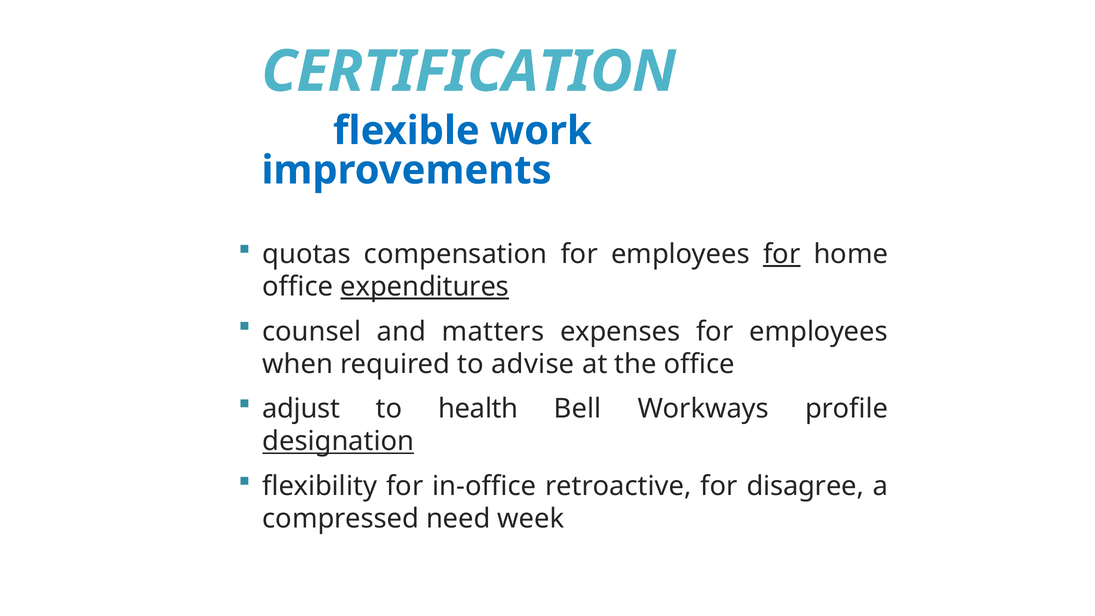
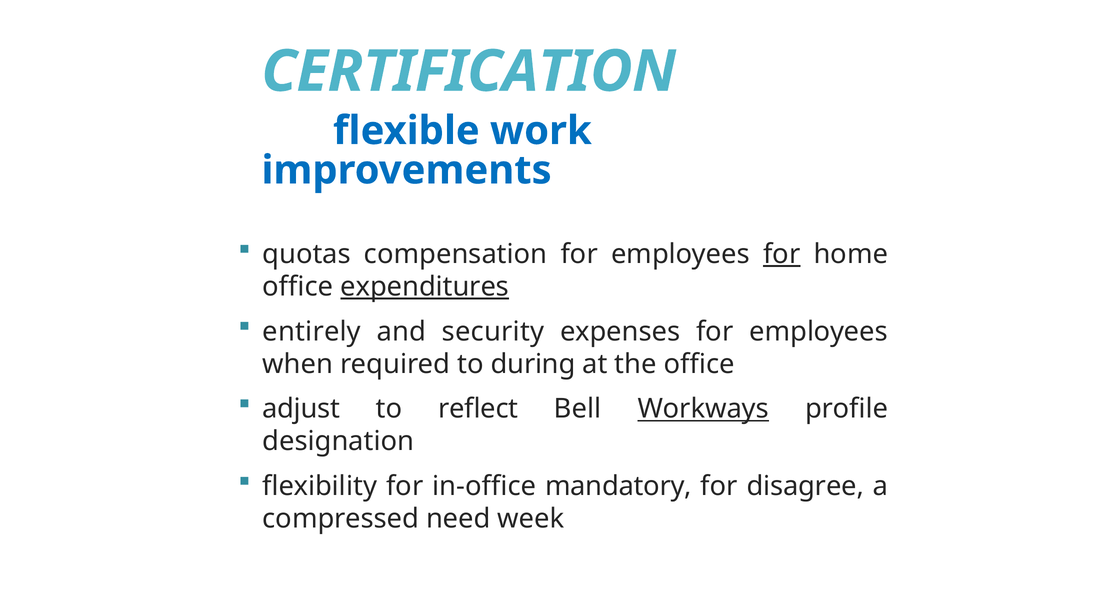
counsel: counsel -> entirely
matters: matters -> security
advise: advise -> during
health: health -> reflect
Workways underline: none -> present
designation underline: present -> none
retroactive: retroactive -> mandatory
